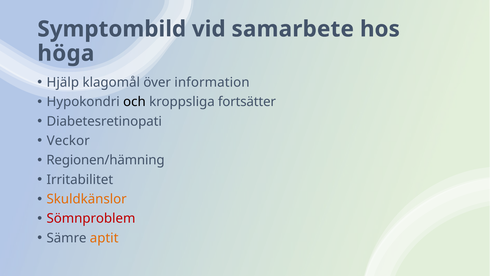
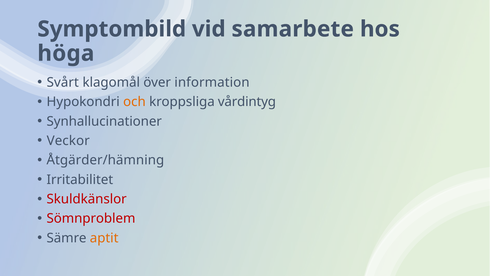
Hjälp: Hjälp -> Svårt
och colour: black -> orange
fortsätter: fortsätter -> vårdintyg
Diabetesretinopati: Diabetesretinopati -> Synhallucinationer
Regionen/hämning: Regionen/hämning -> Åtgärder/hämning
Skuldkänslor colour: orange -> red
